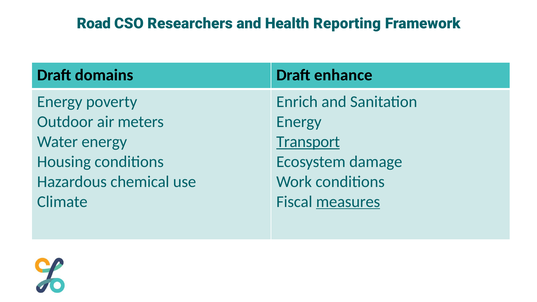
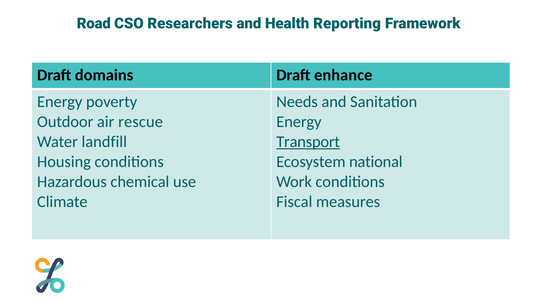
Enrich: Enrich -> Needs
meters: meters -> rescue
Water energy: energy -> landfill
damage: damage -> national
measures underline: present -> none
